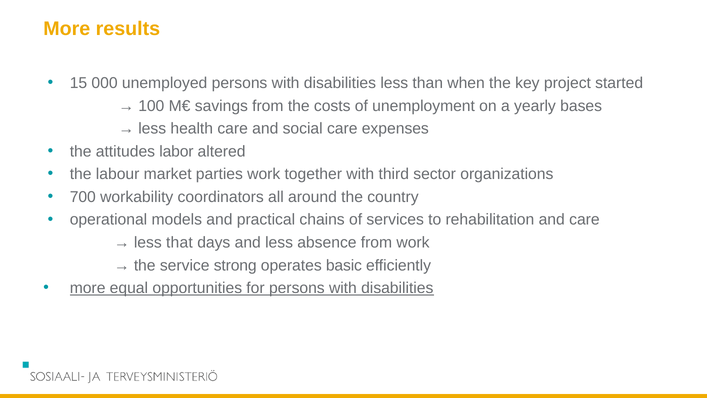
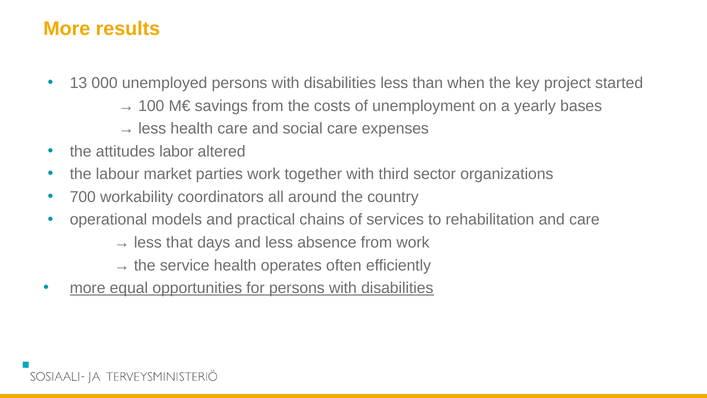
15: 15 -> 13
service strong: strong -> health
basic: basic -> often
